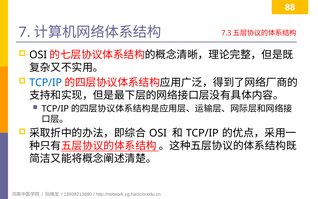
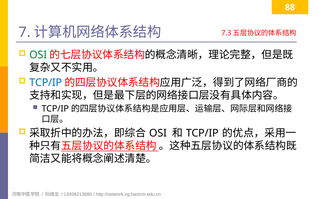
OSI at (38, 55) colour: black -> green
